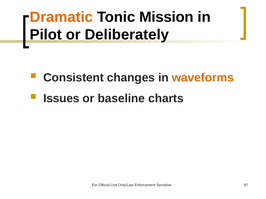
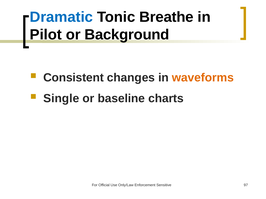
Dramatic colour: orange -> blue
Mission: Mission -> Breathe
Deliberately: Deliberately -> Background
Issues: Issues -> Single
